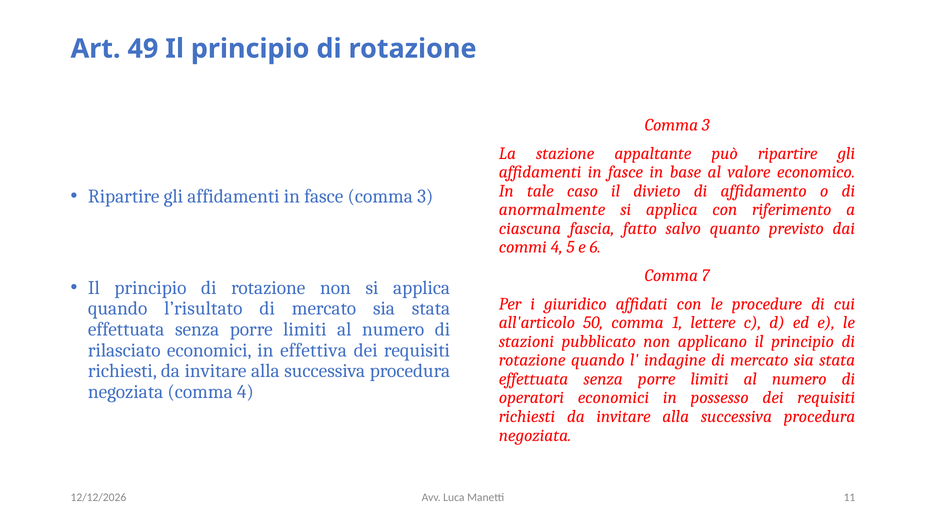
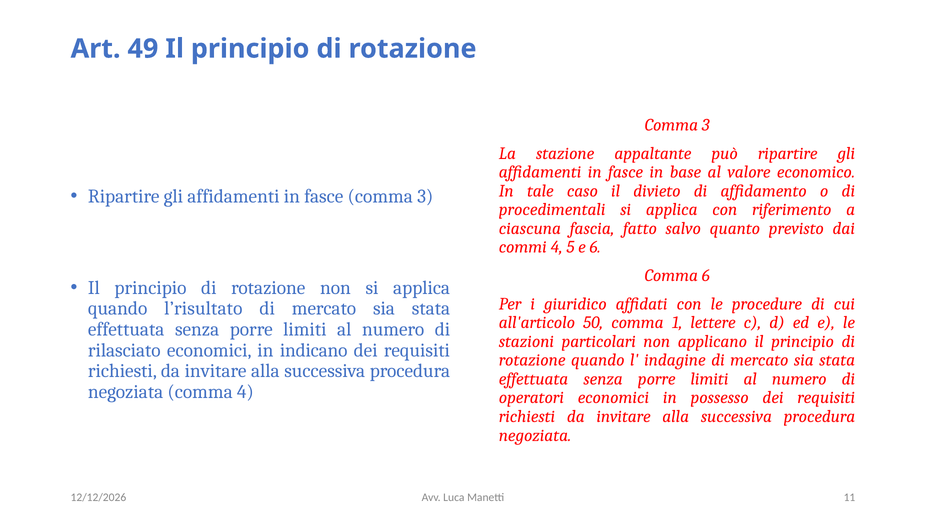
anormalmente: anormalmente -> procedimentali
Comma 7: 7 -> 6
pubblicato: pubblicato -> particolari
effettiva: effettiva -> indicano
